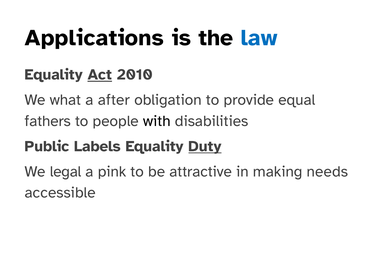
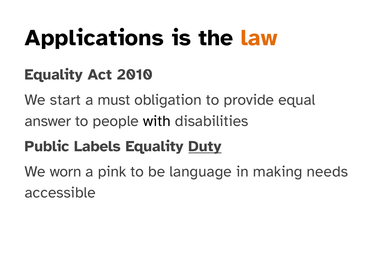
law colour: blue -> orange
Act underline: present -> none
what: what -> start
after: after -> must
fathers: fathers -> answer
legal: legal -> worn
attractive: attractive -> language
